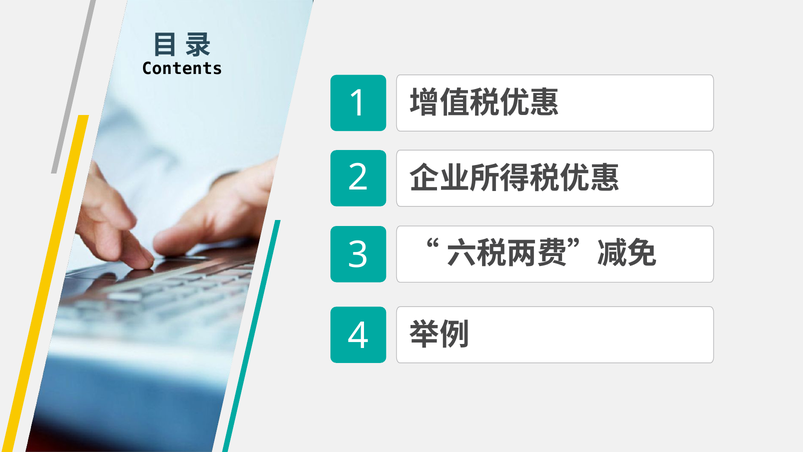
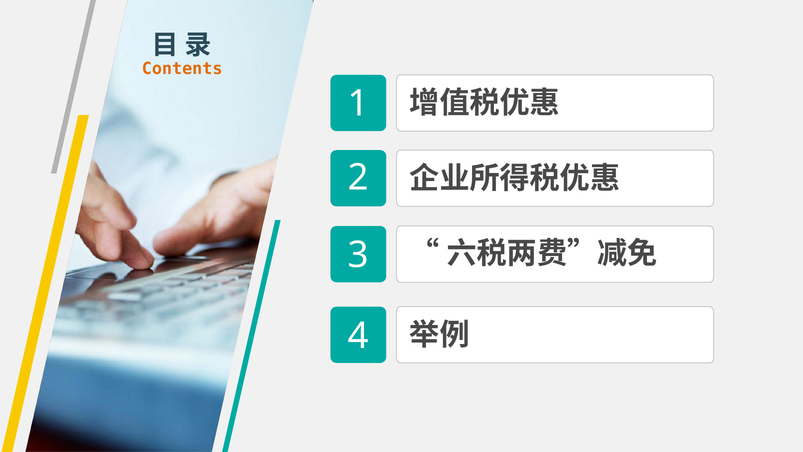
Contents colour: black -> orange
